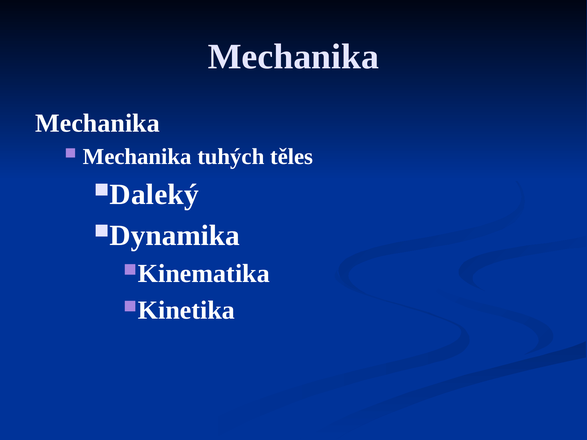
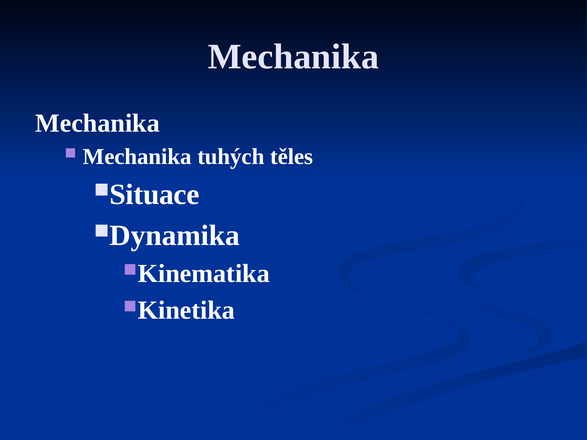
Daleký: Daleký -> Situace
